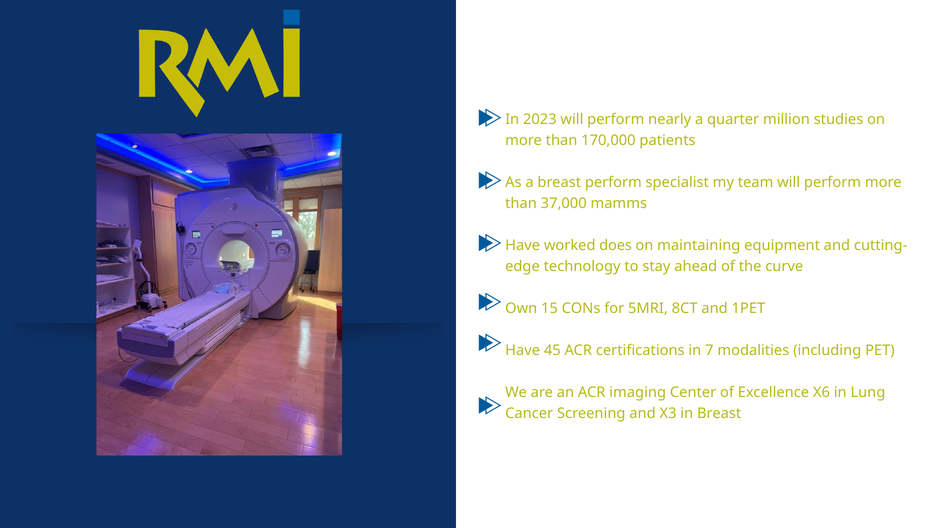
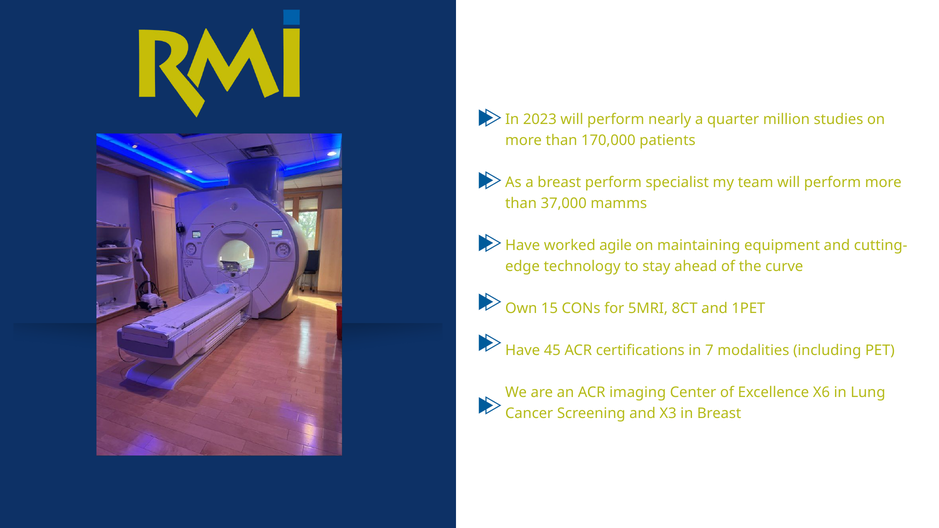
does: does -> agile
